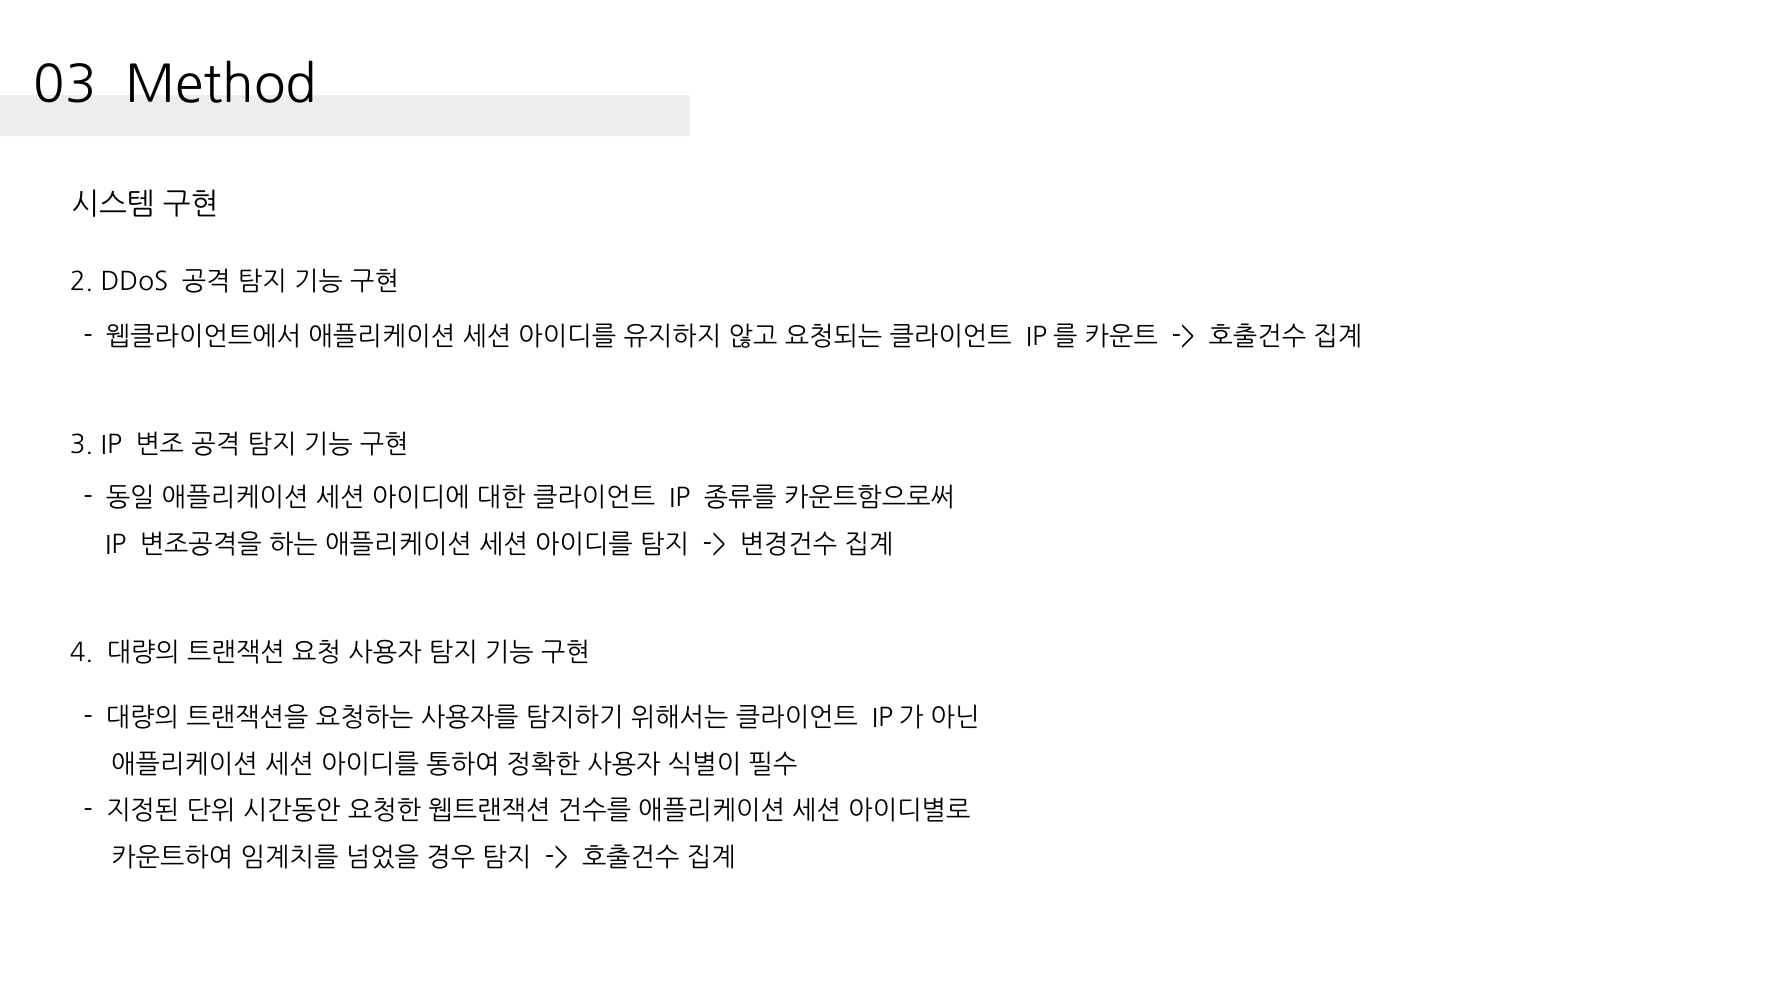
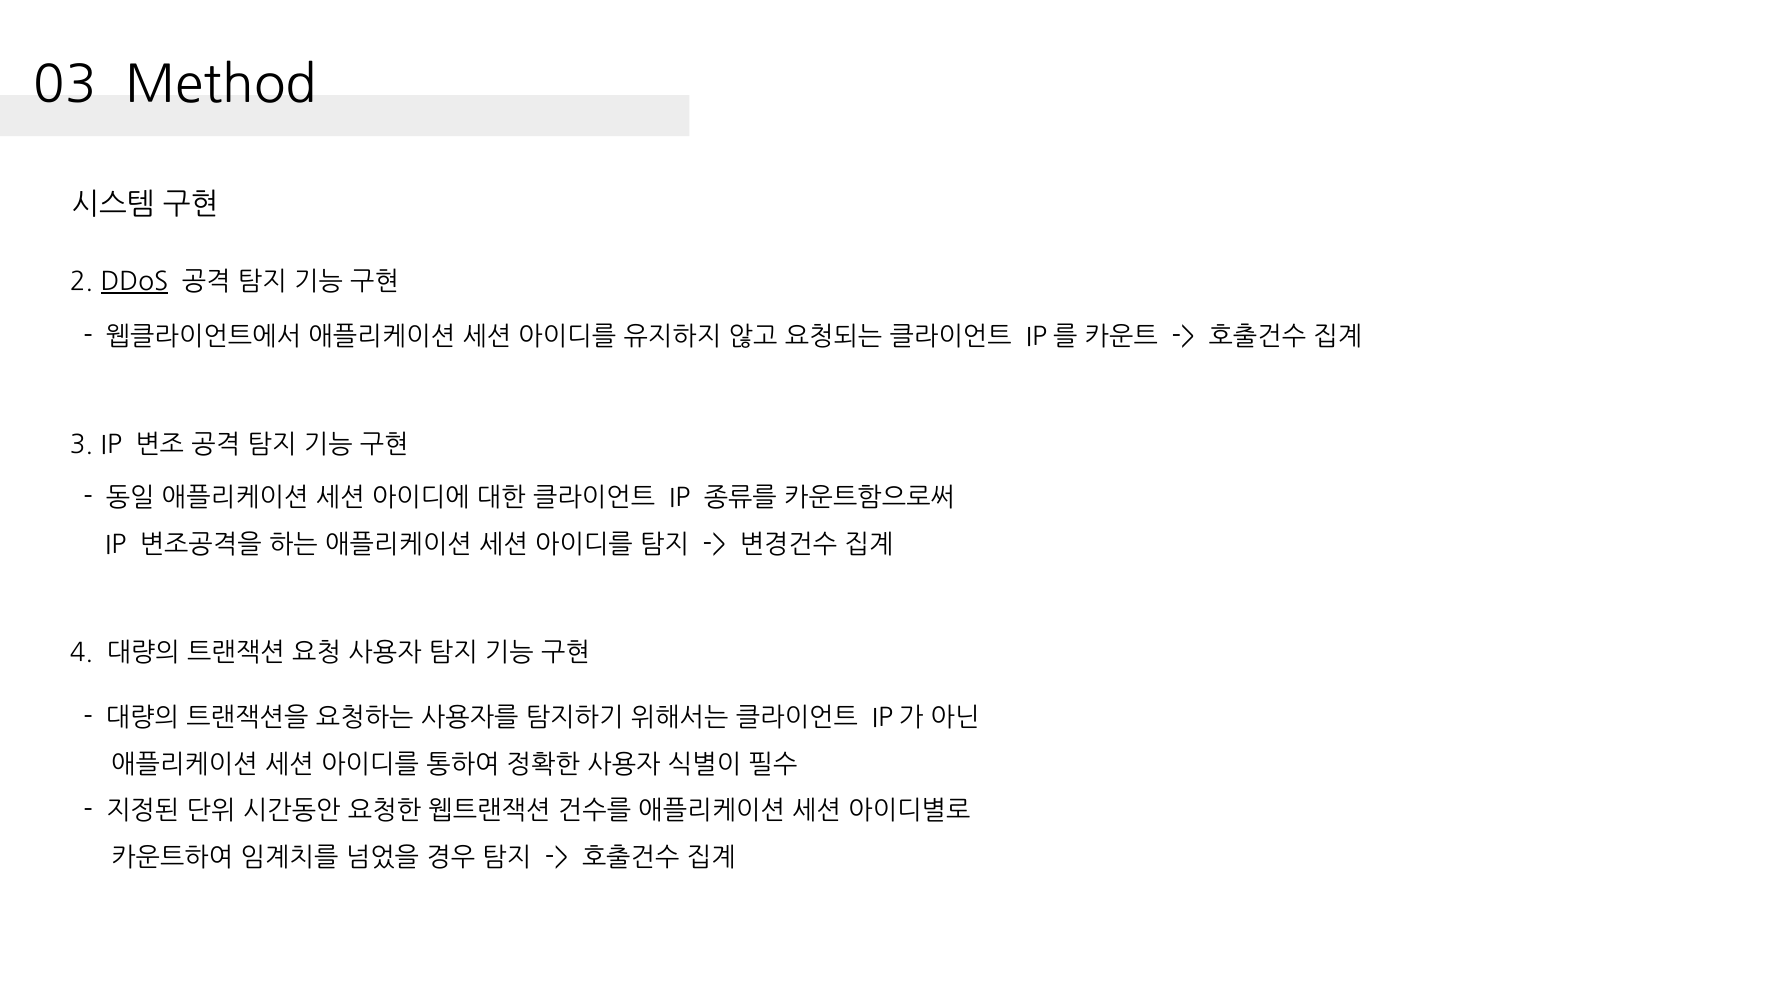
DDoS underline: none -> present
